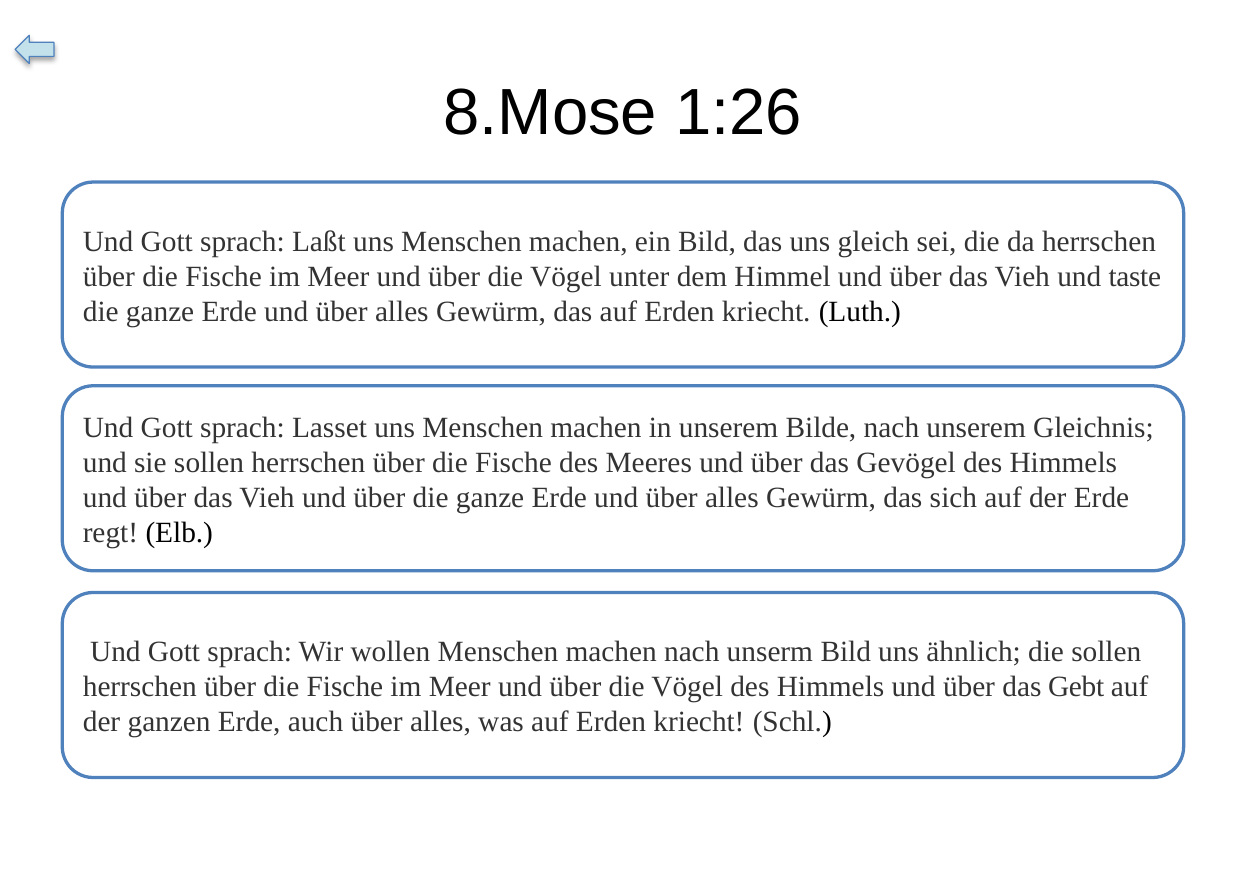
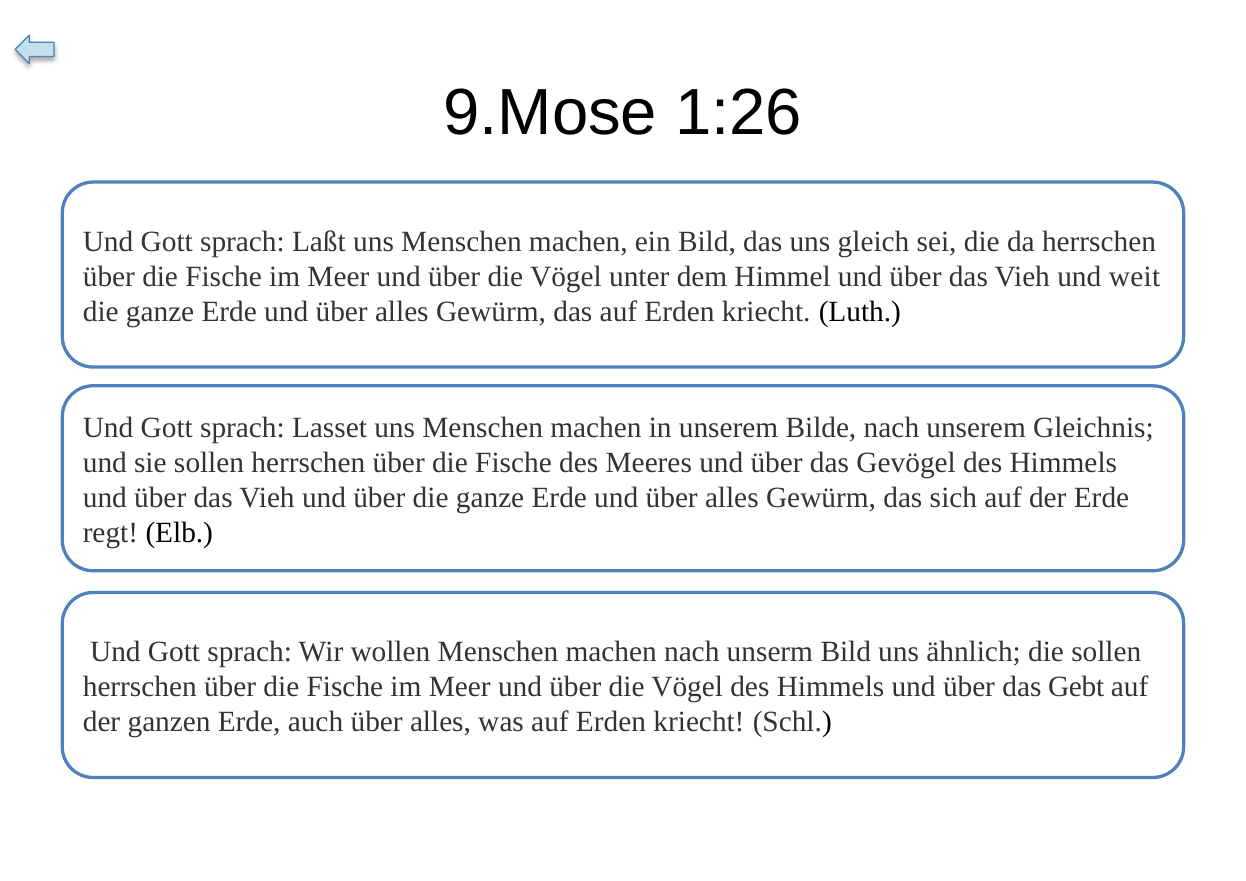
8.Mose: 8.Mose -> 9.Mose
taste: taste -> weit
